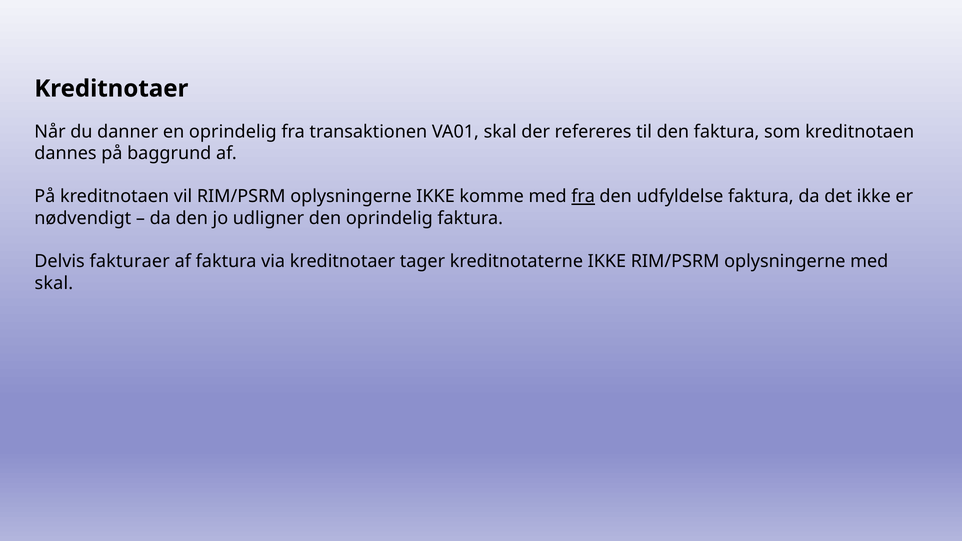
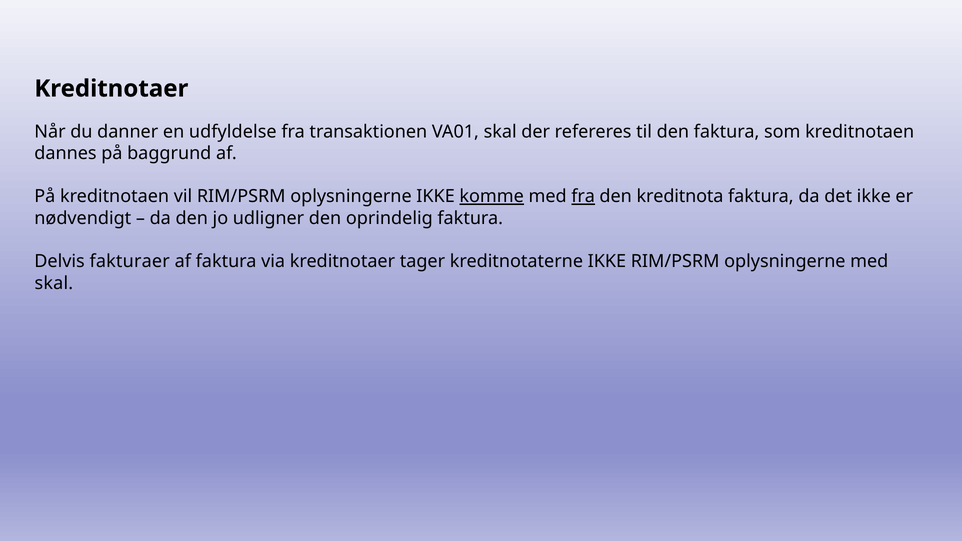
en oprindelig: oprindelig -> udfyldelse
komme underline: none -> present
udfyldelse: udfyldelse -> kreditnota
